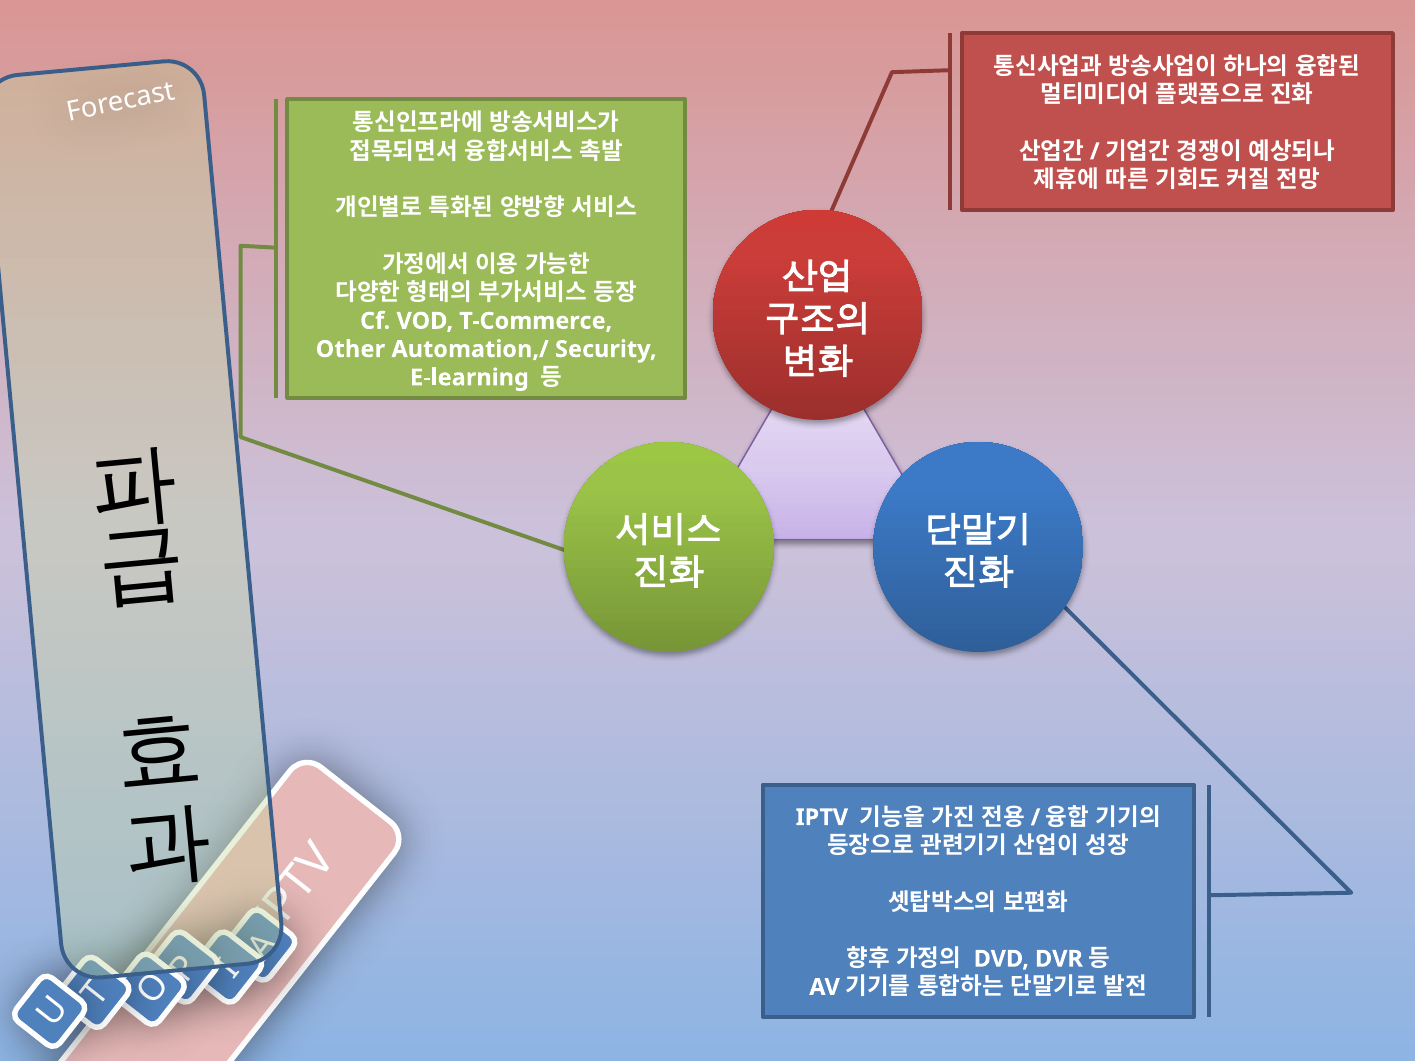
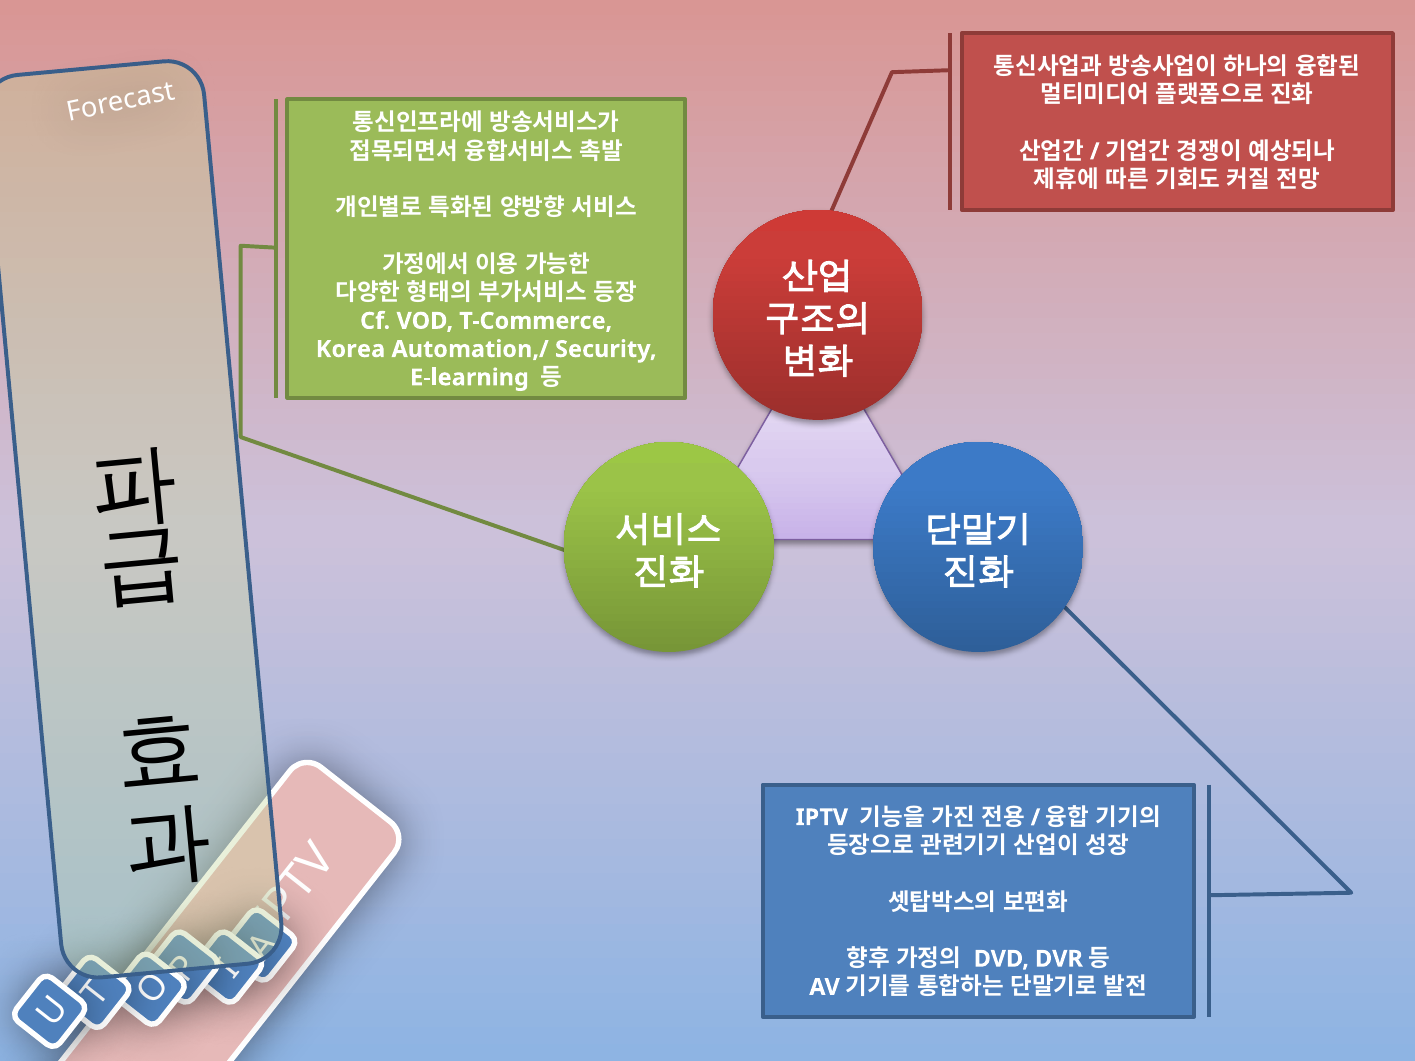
Other: Other -> Korea
